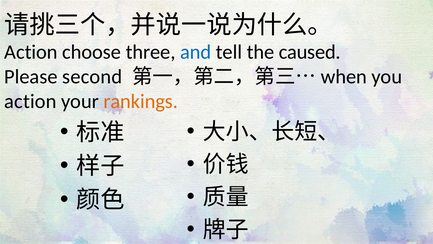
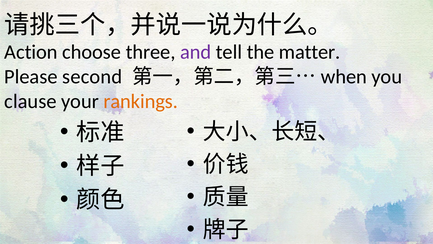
and colour: blue -> purple
caused: caused -> matter
action at (30, 101): action -> clause
